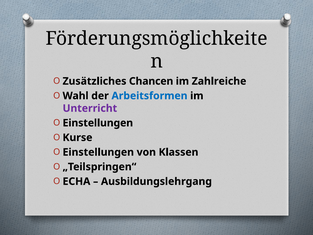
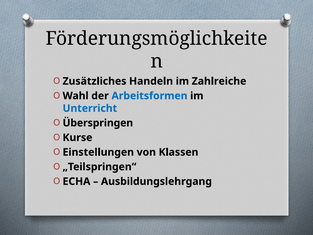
Chancen: Chancen -> Handeln
Unterricht colour: purple -> blue
Einstellungen at (98, 123): Einstellungen -> Überspringen
